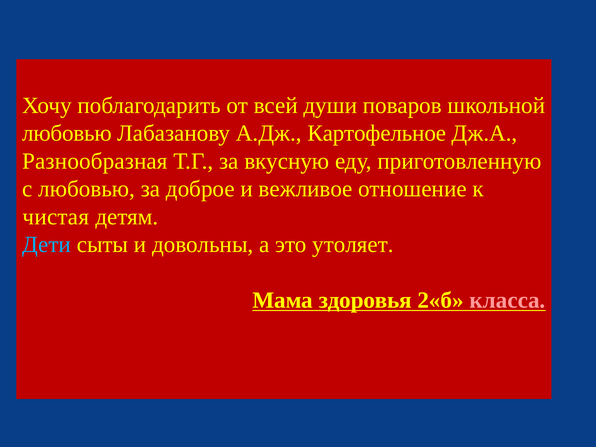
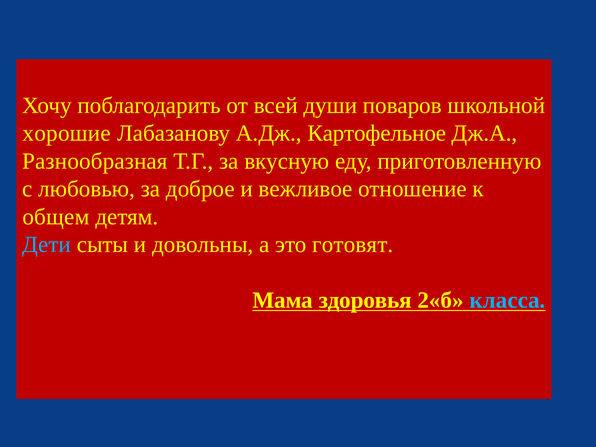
любовью at (67, 133): любовью -> хорошие
чистая: чистая -> общем
утоляет: утоляет -> готовят
класса colour: pink -> light blue
